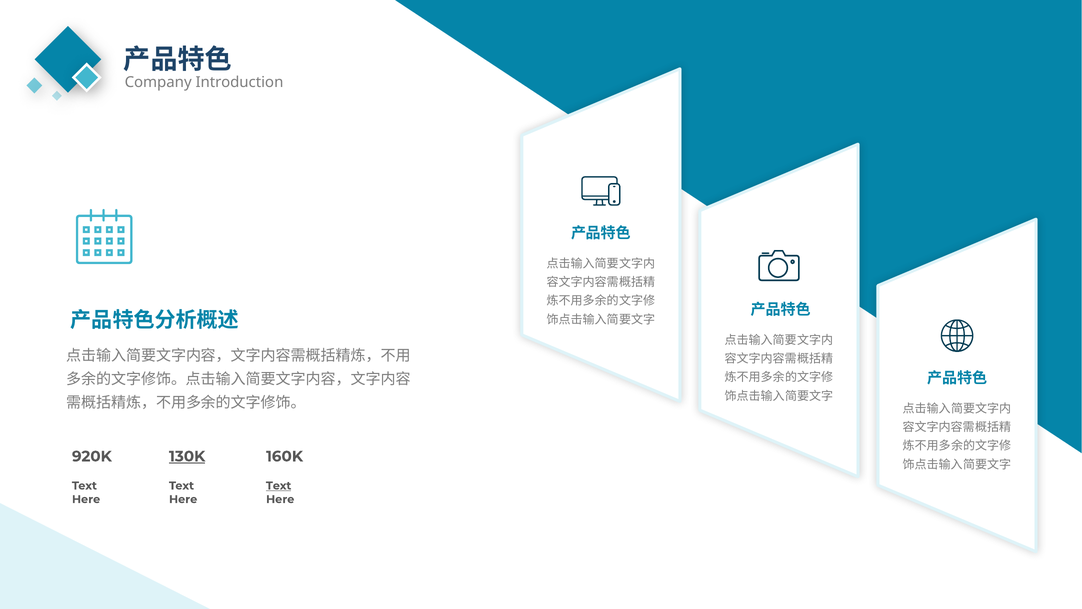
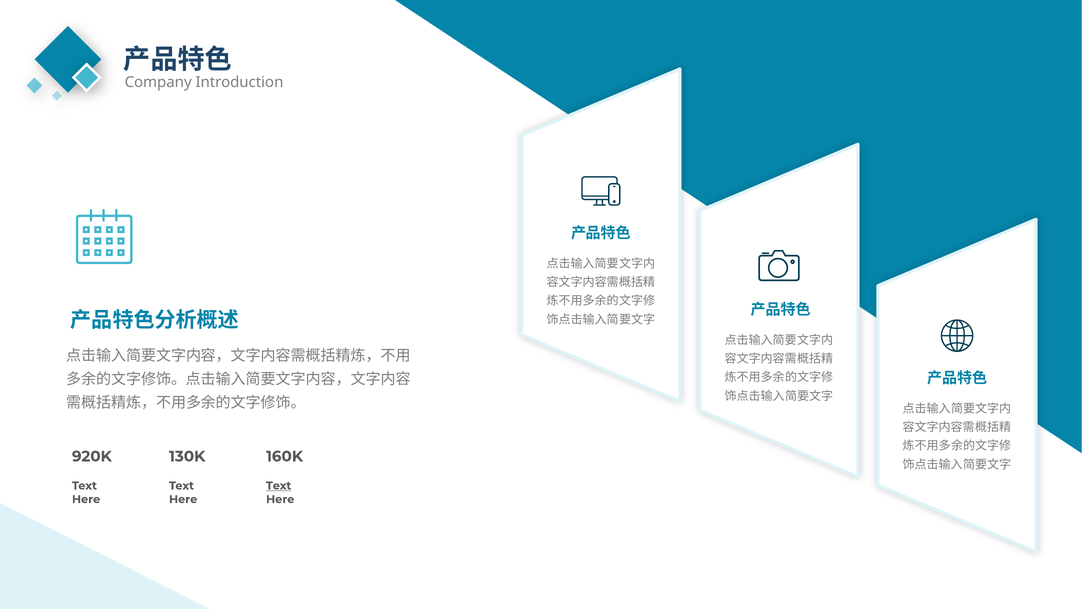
130K underline: present -> none
